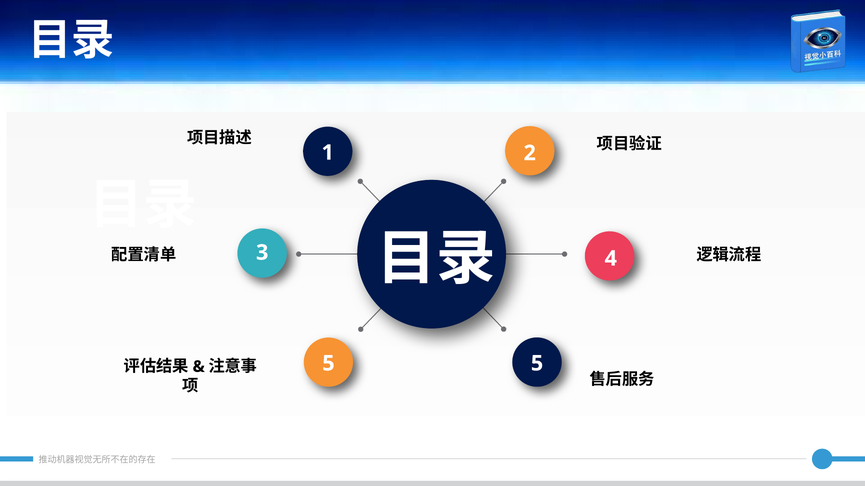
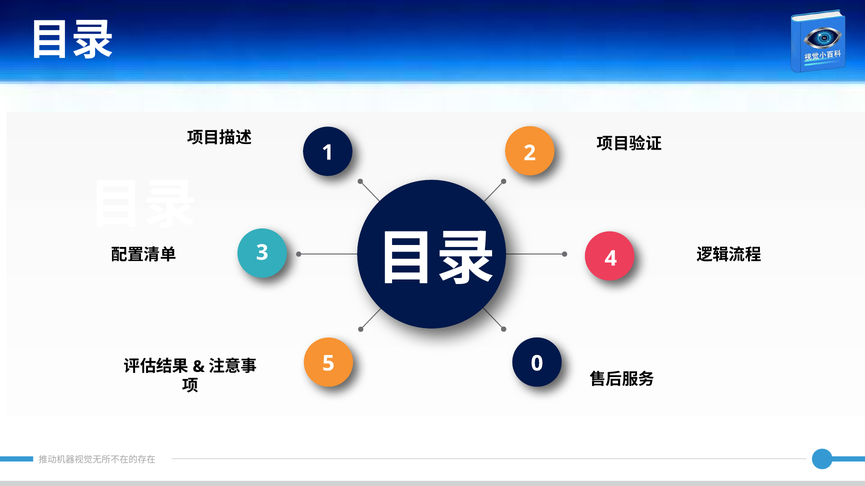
5 5: 5 -> 0
